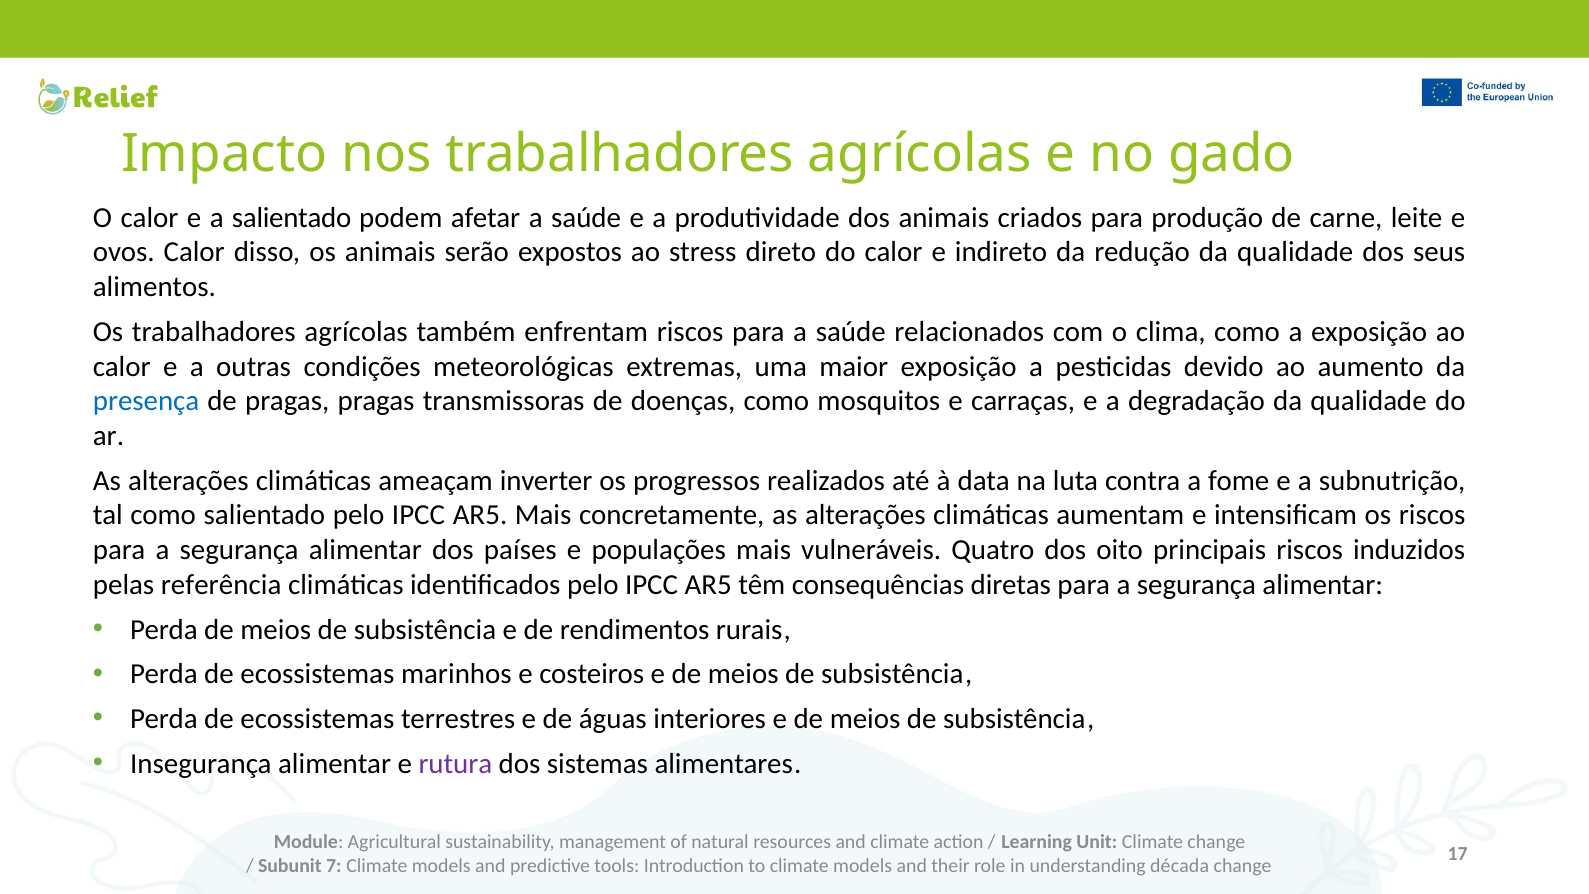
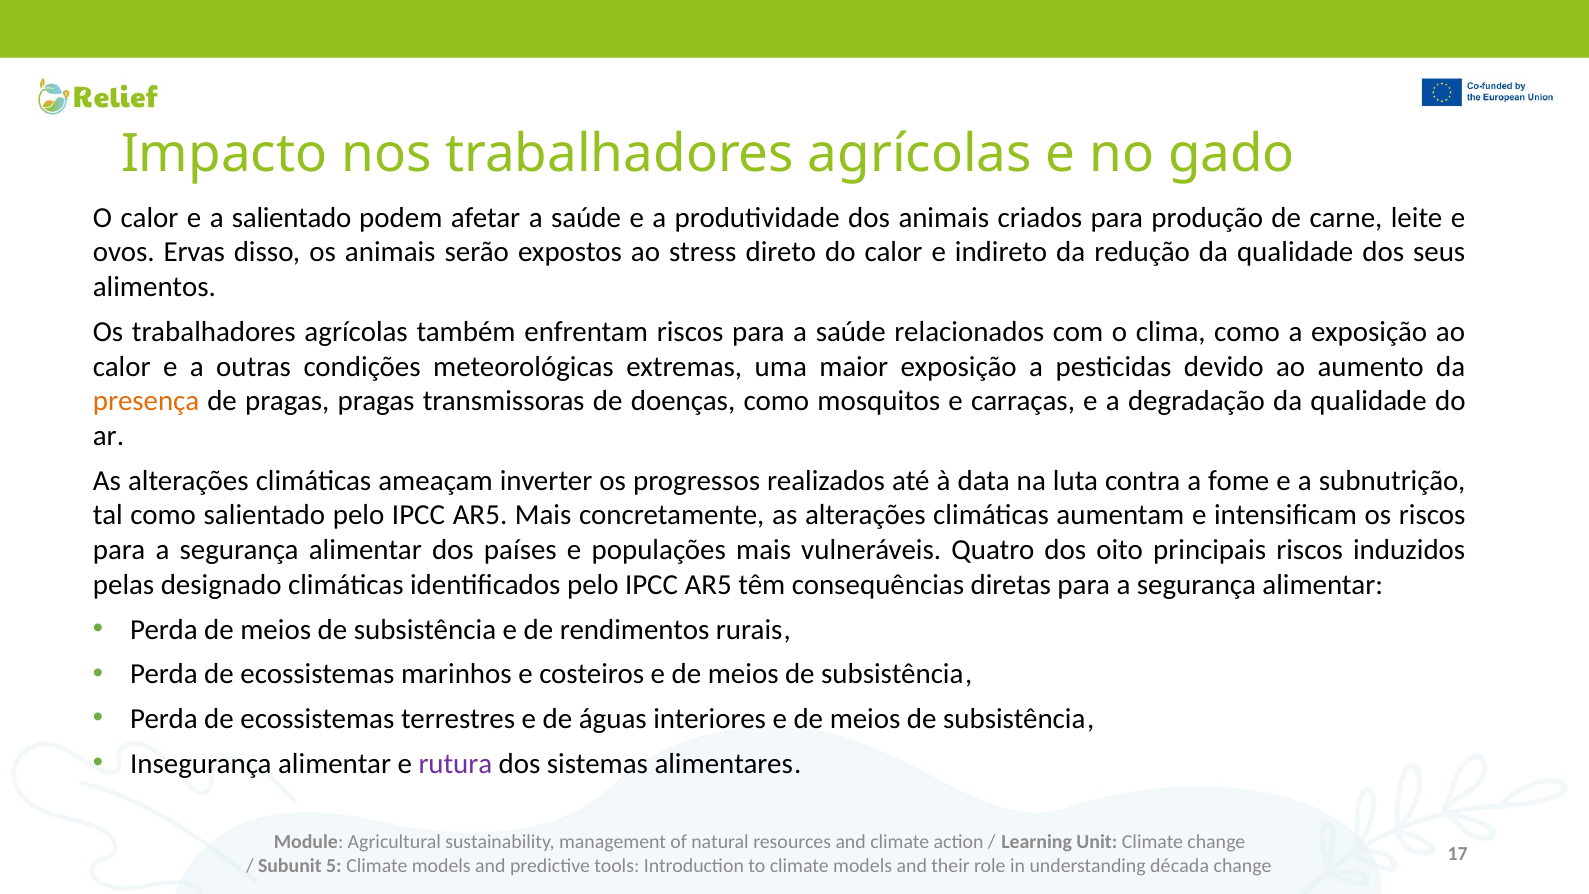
ovos Calor: Calor -> Ervas
presença colour: blue -> orange
referência: referência -> designado
7: 7 -> 5
